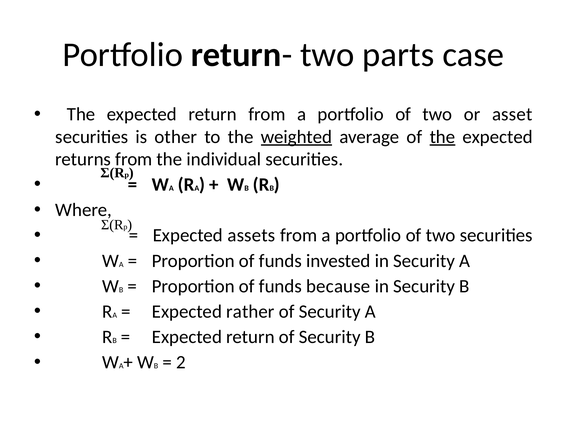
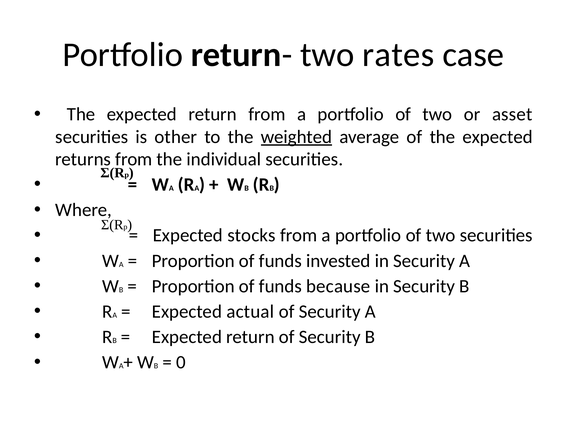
parts: parts -> rates
the at (442, 137) underline: present -> none
assets: assets -> stocks
rather: rather -> actual
2: 2 -> 0
